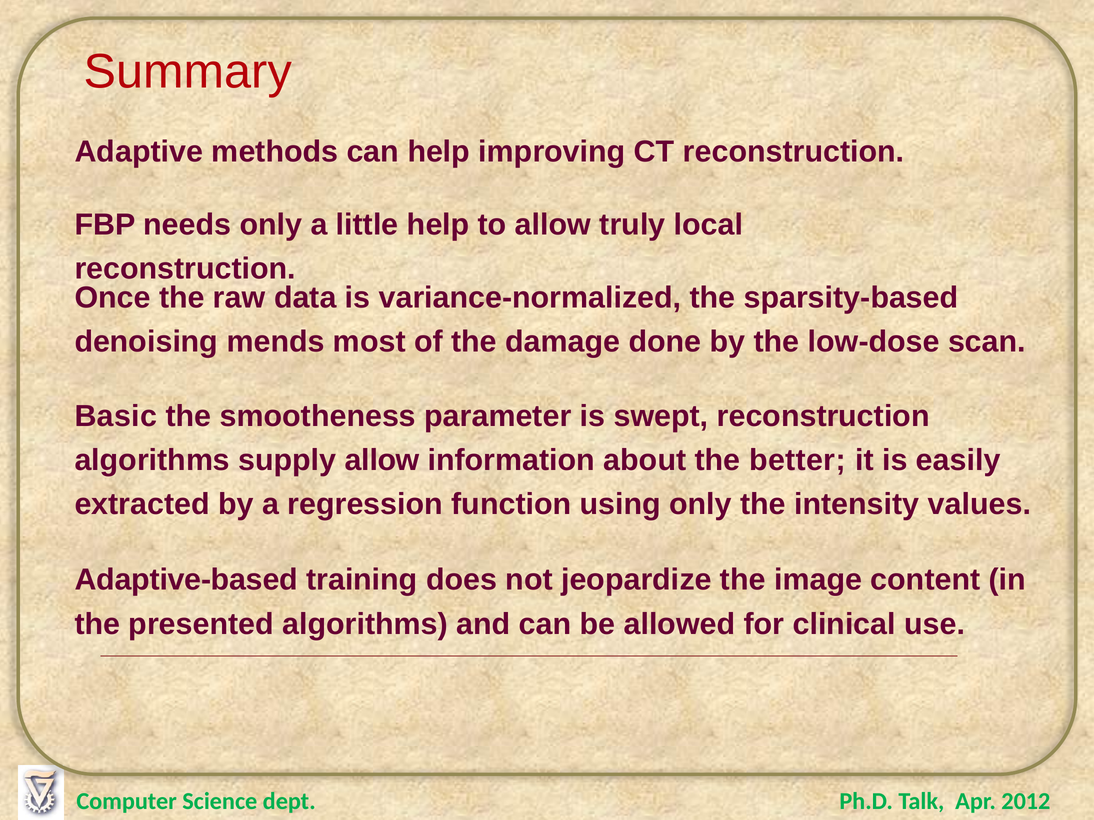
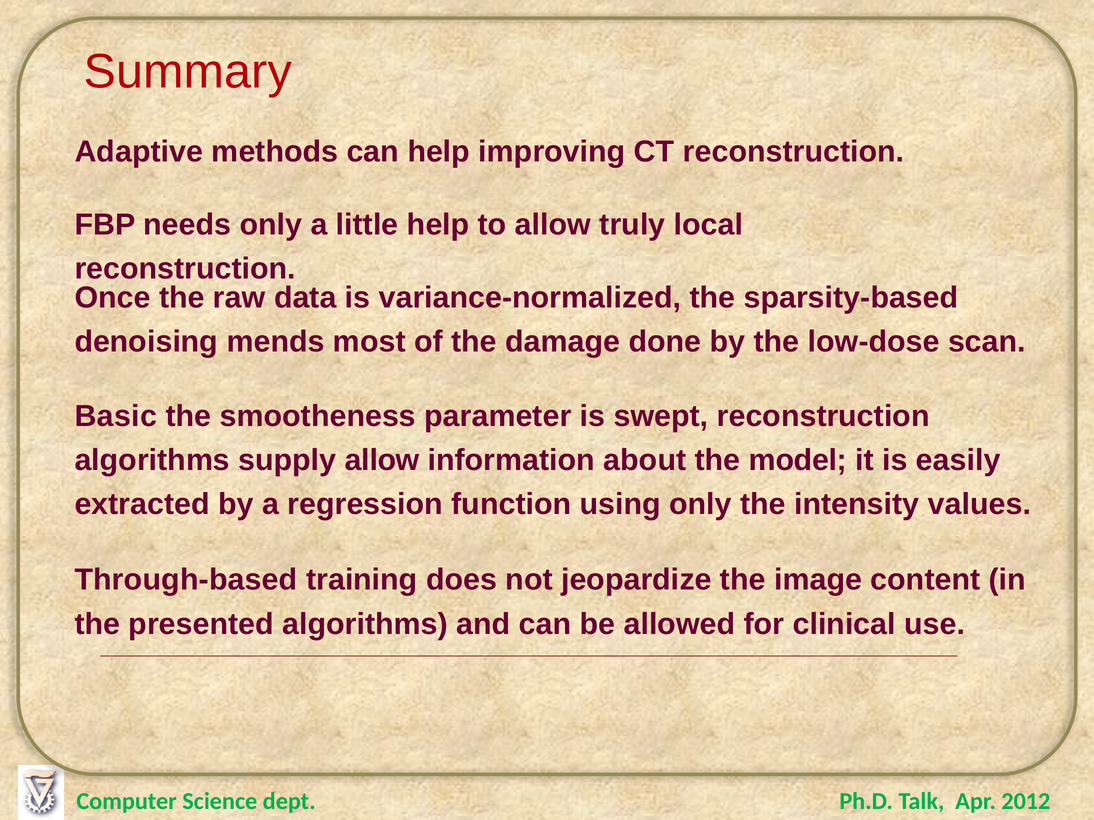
better: better -> model
Adaptive-based: Adaptive-based -> Through-based
